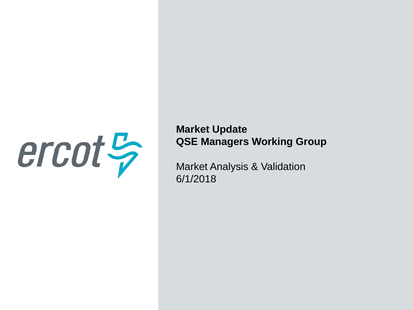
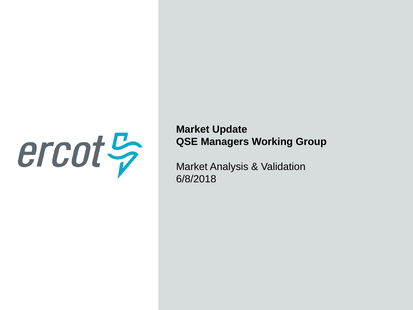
6/1/2018: 6/1/2018 -> 6/8/2018
